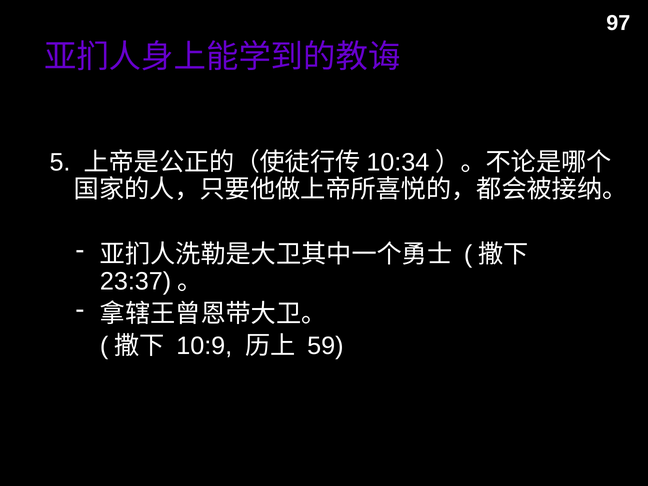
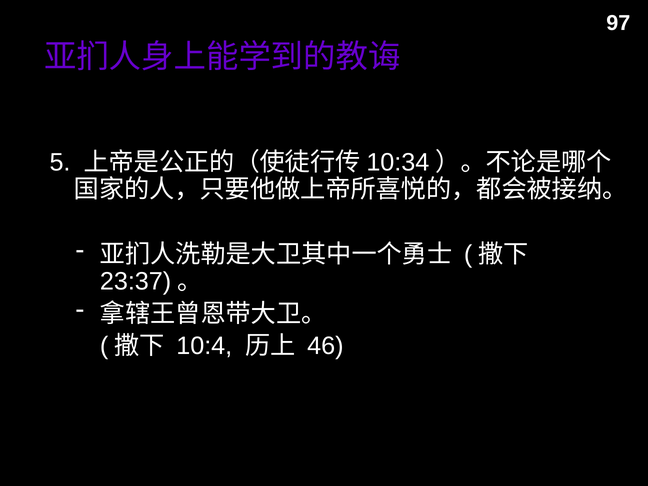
10:9: 10:9 -> 10:4
59: 59 -> 46
